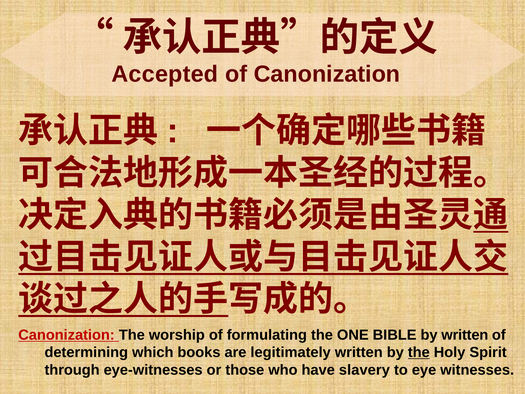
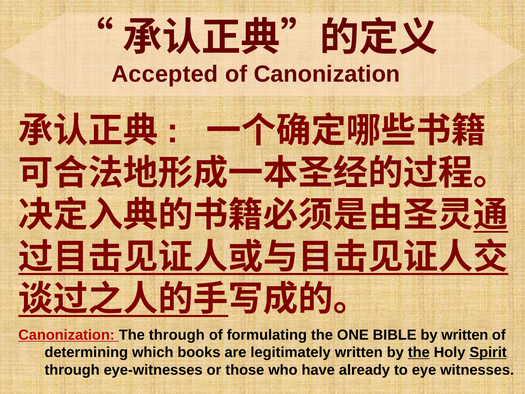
The worship: worship -> through
Spirit underline: none -> present
slavery: slavery -> already
